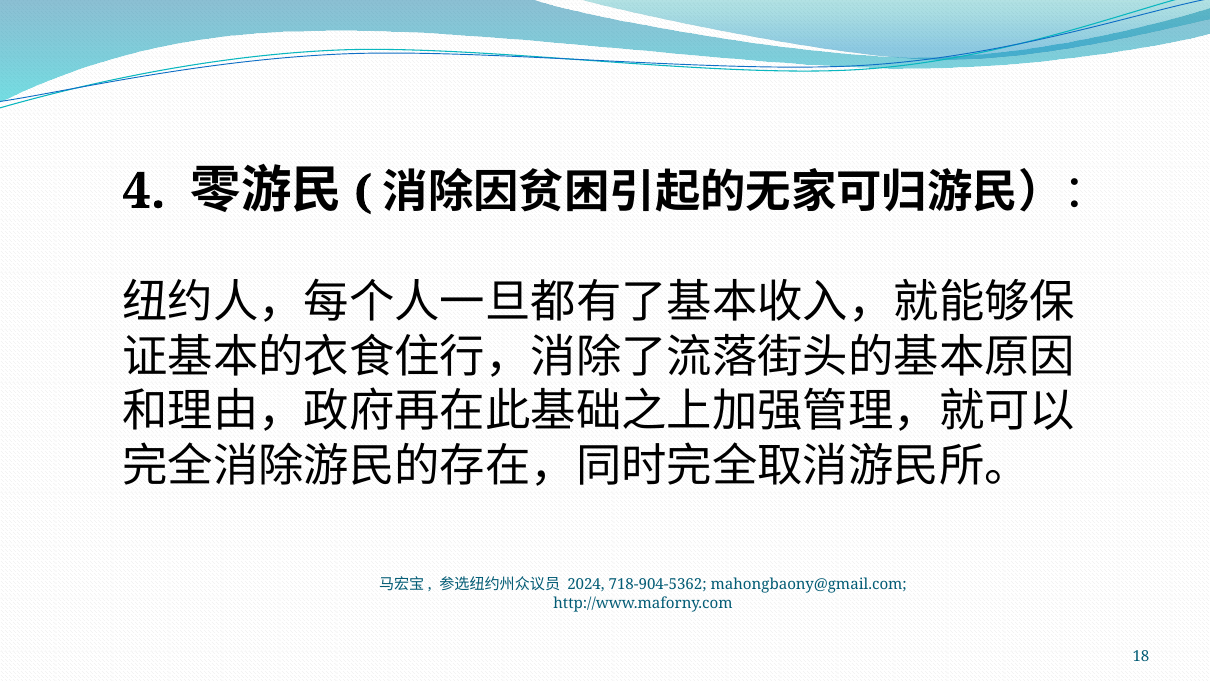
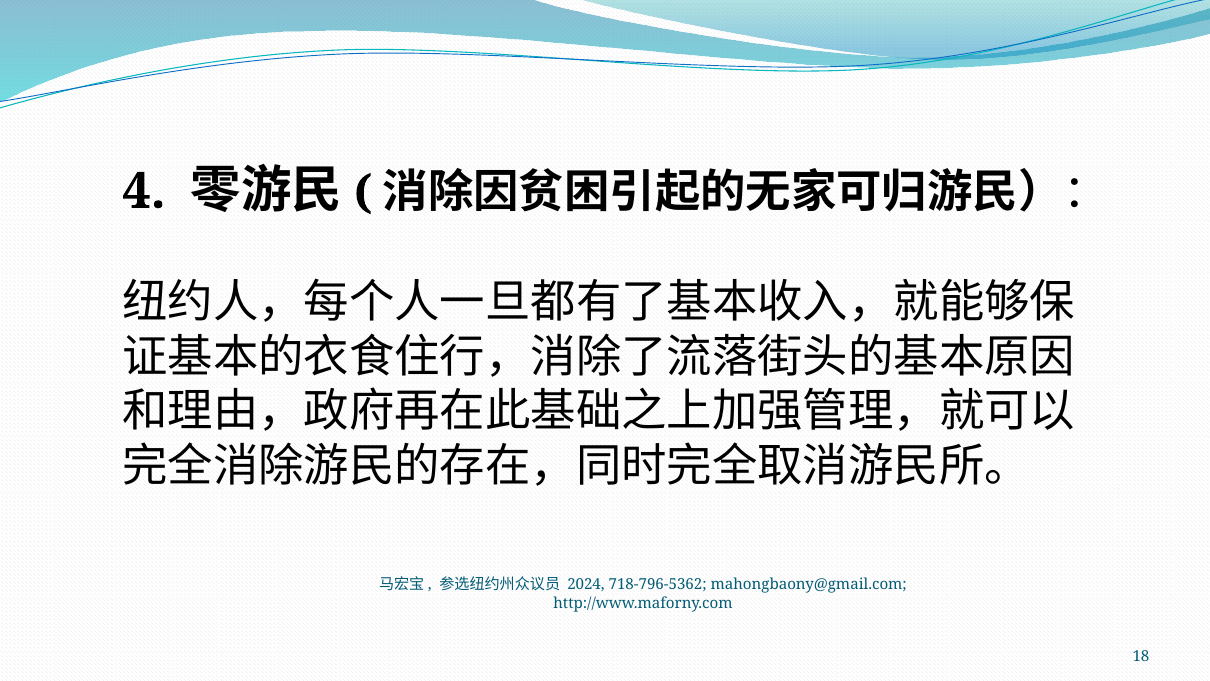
718-904-5362: 718-904-5362 -> 718-796-5362
